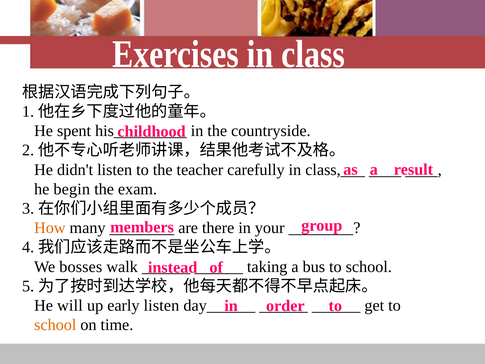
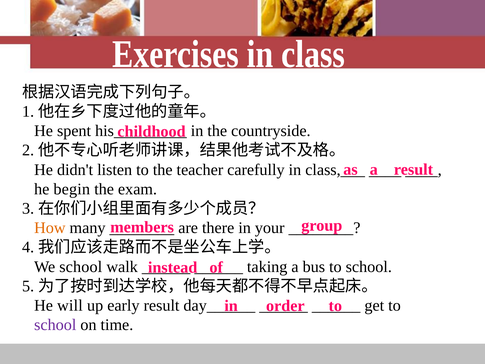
We bosses: bosses -> school
early listen: listen -> result
school at (55, 325) colour: orange -> purple
